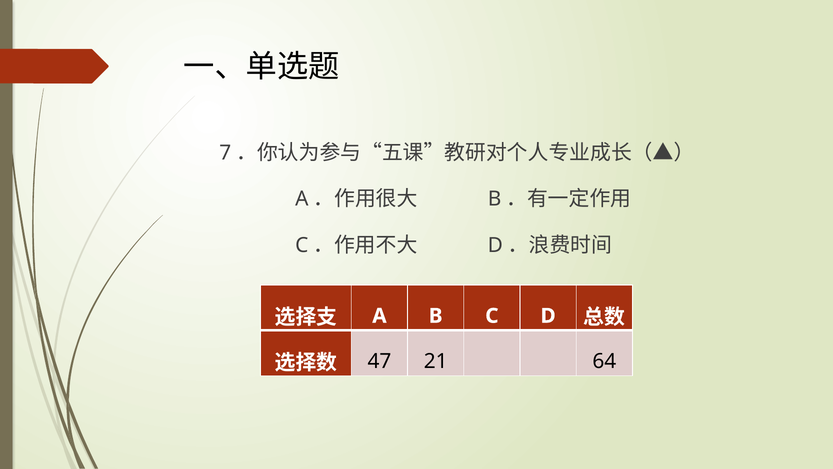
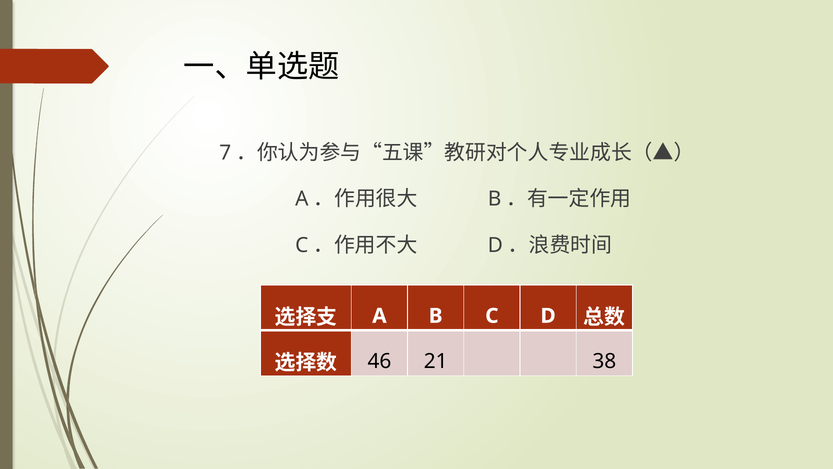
47: 47 -> 46
64: 64 -> 38
